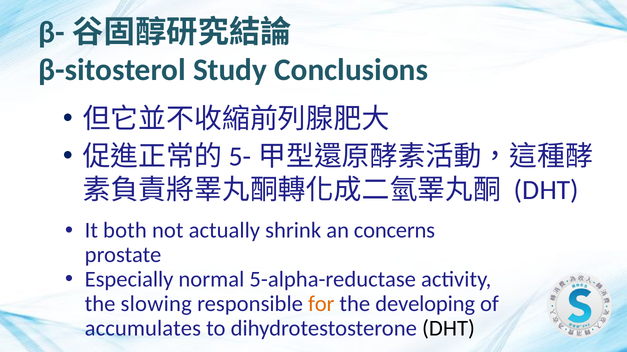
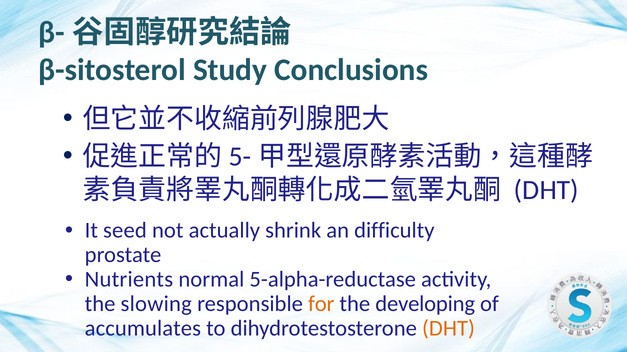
both: both -> seed
concerns: concerns -> difficulty
Especially: Especially -> Nutrients
DHT at (448, 329) colour: black -> orange
